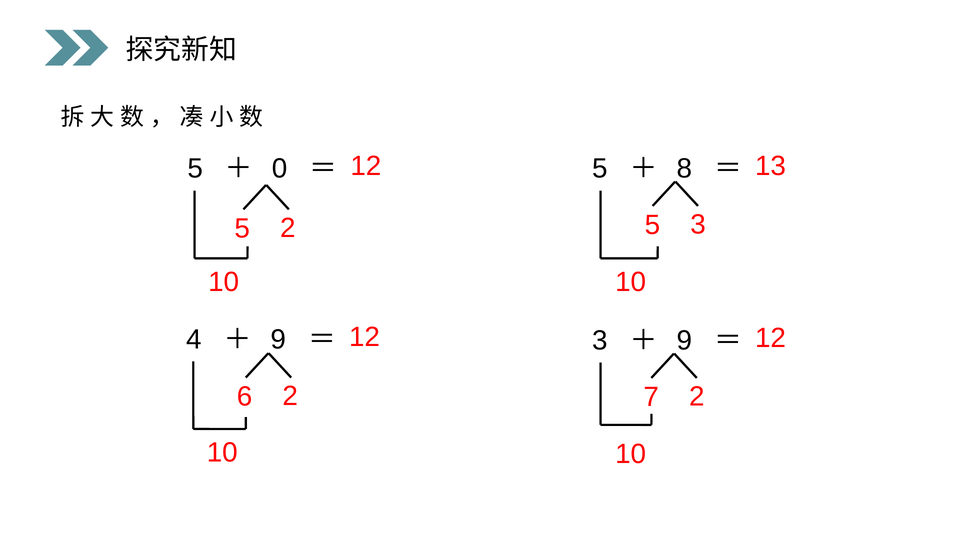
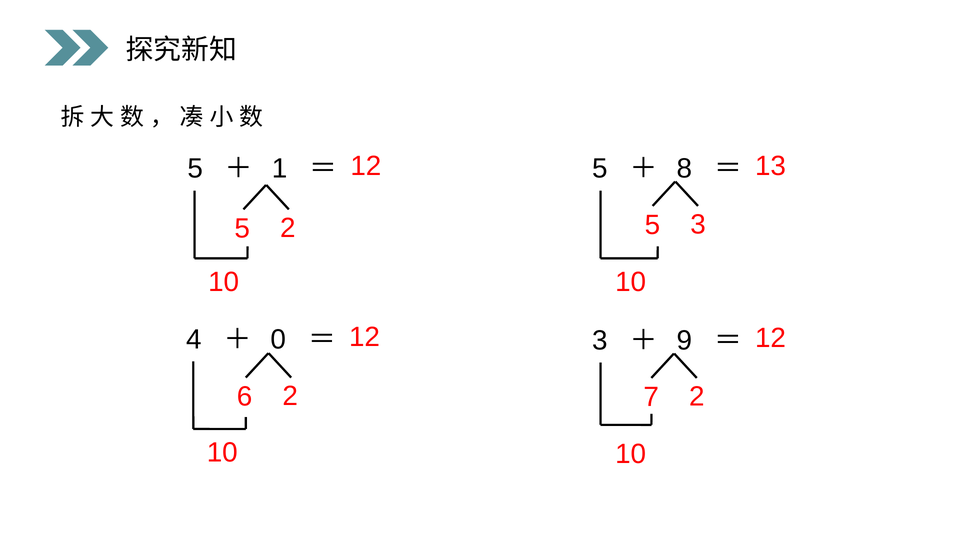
0: 0 -> 1
9 at (278, 339): 9 -> 0
